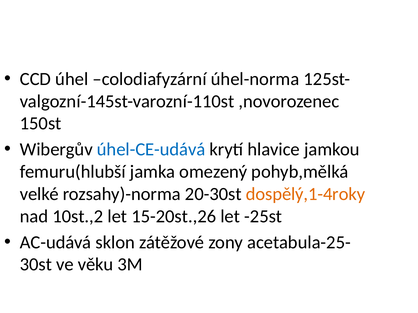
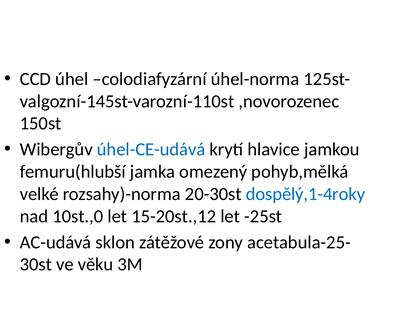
dospělý,1-4roky colour: orange -> blue
10st.,2: 10st.,2 -> 10st.,0
15-20st.,26: 15-20st.,26 -> 15-20st.,12
